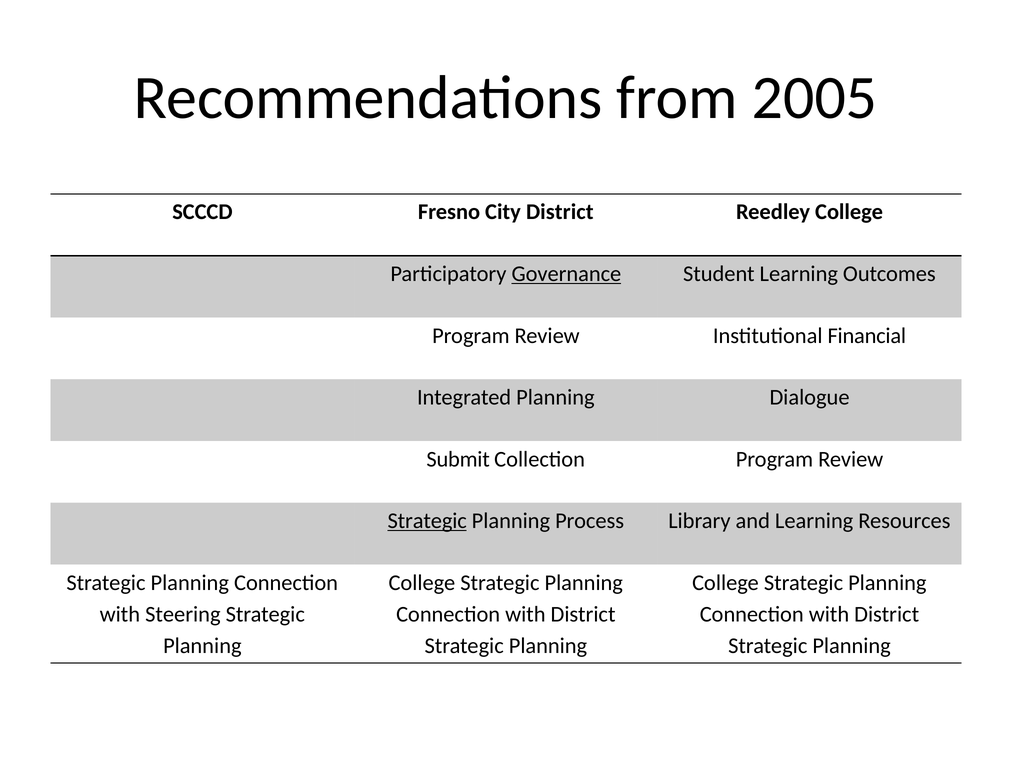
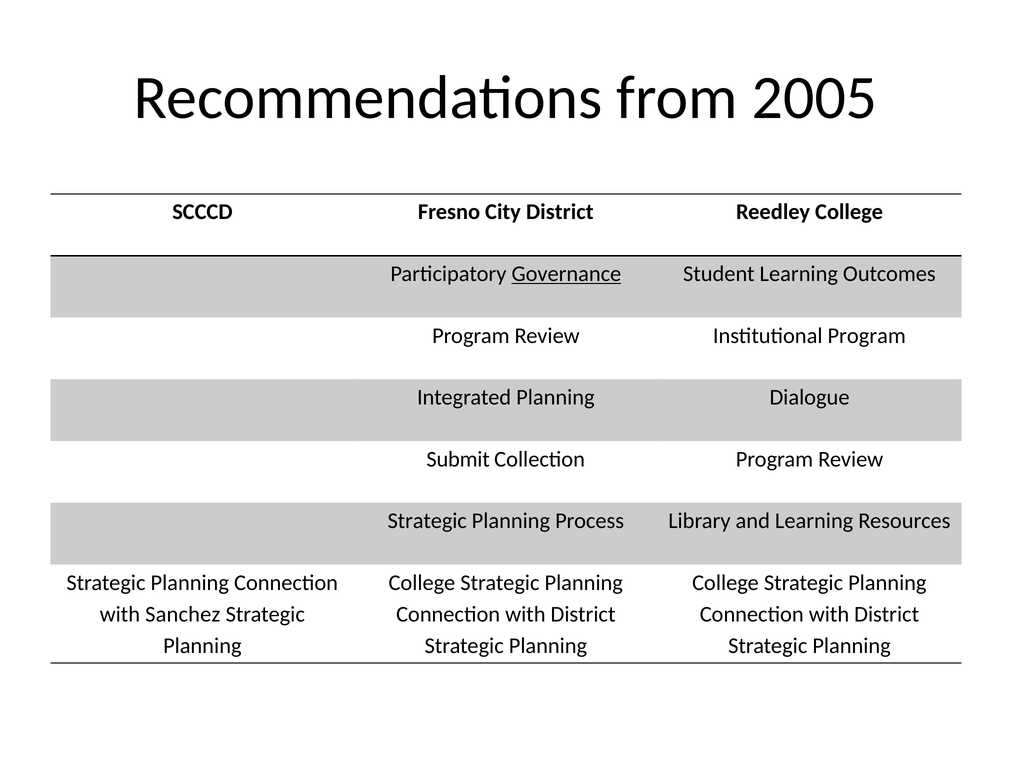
Institutional Financial: Financial -> Program
Strategic at (427, 521) underline: present -> none
Steering: Steering -> Sanchez
